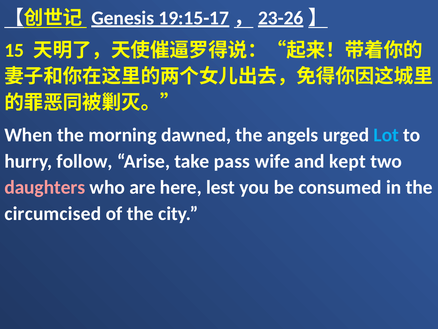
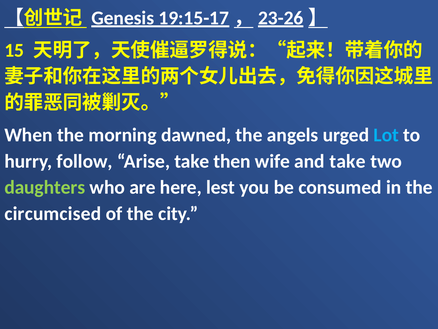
pass: pass -> then
and kept: kept -> take
daughters colour: pink -> light green
